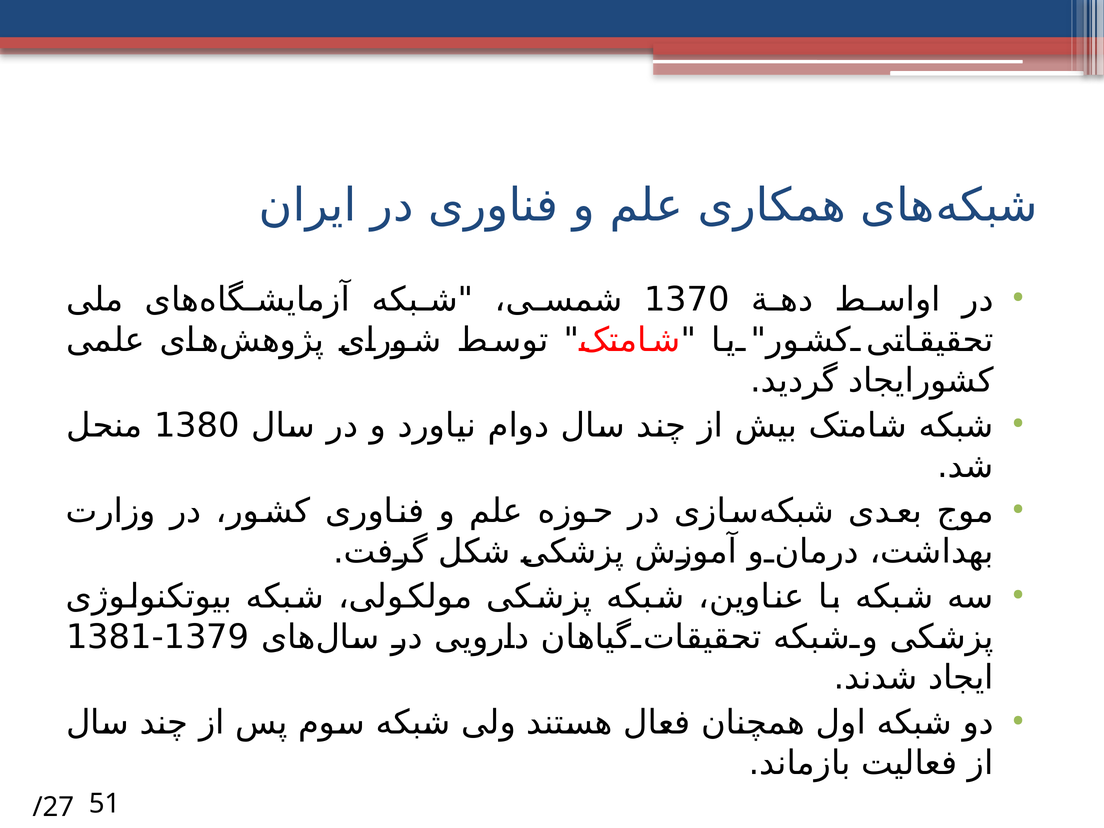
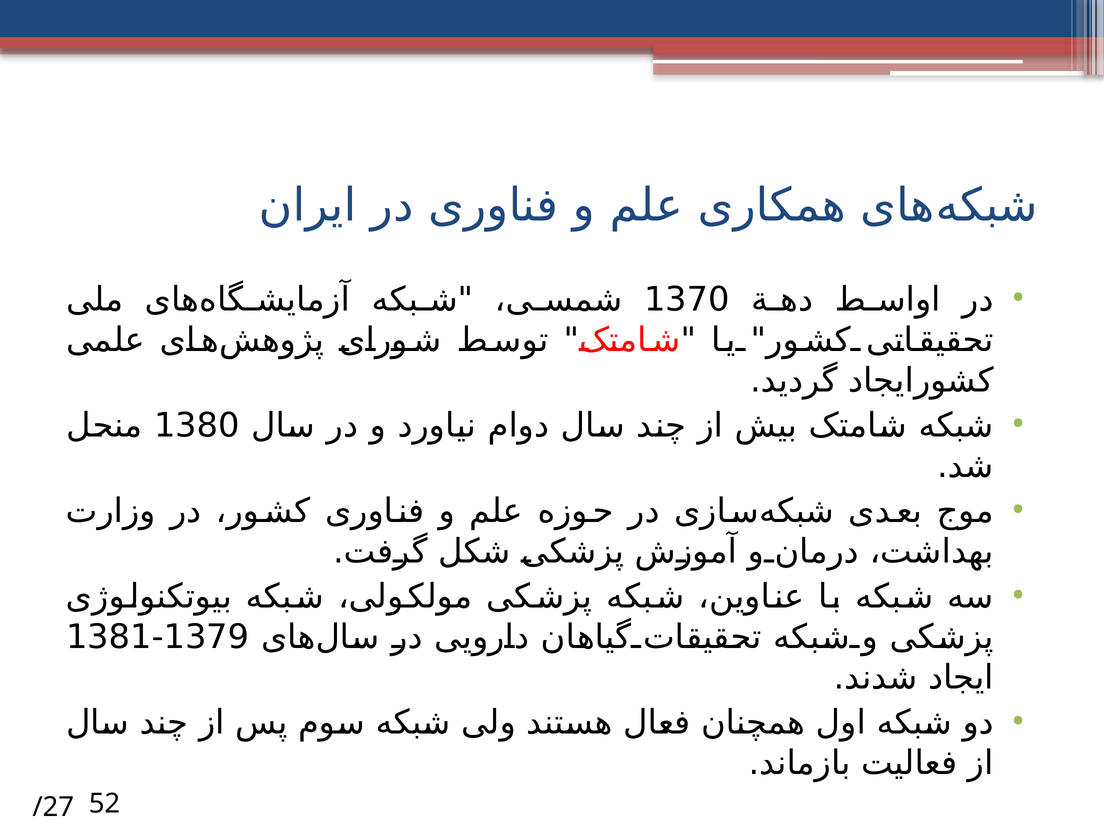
51: 51 -> 52
